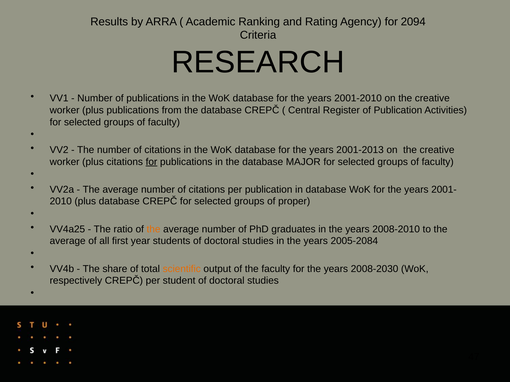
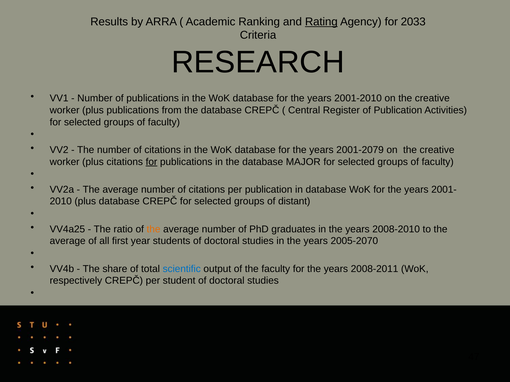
Rating underline: none -> present
2094: 2094 -> 2033
2001-2013: 2001-2013 -> 2001-2079
proper: proper -> distant
2005-2084: 2005-2084 -> 2005-2070
scientific colour: orange -> blue
2008-2030: 2008-2030 -> 2008-2011
